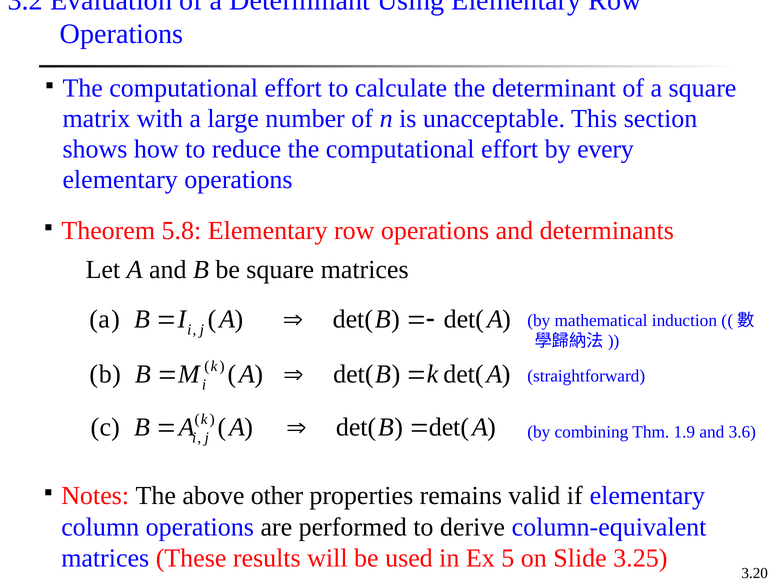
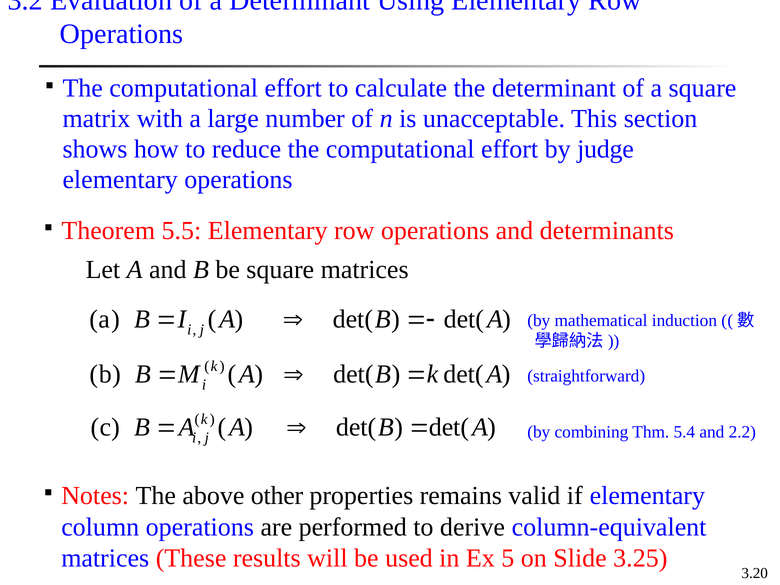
every: every -> judge
5.8: 5.8 -> 5.5
1.9: 1.9 -> 5.4
3.6: 3.6 -> 2.2
